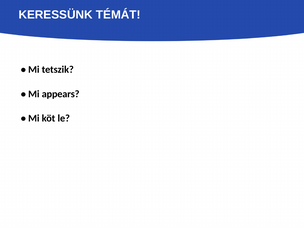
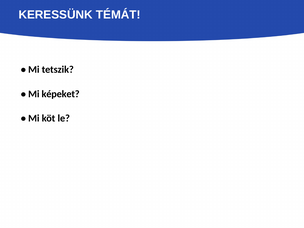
appears: appears -> képeket
